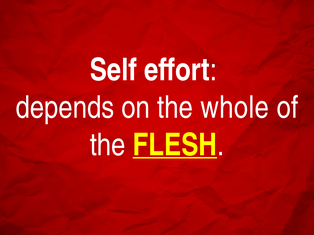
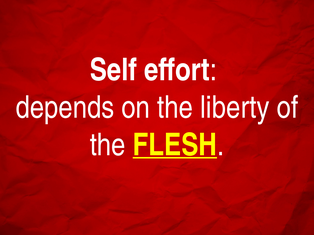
whole: whole -> liberty
